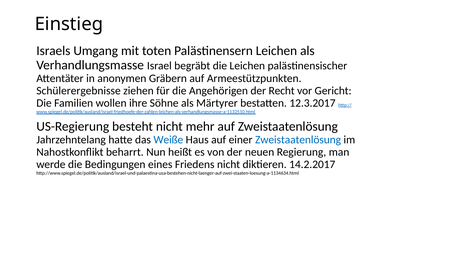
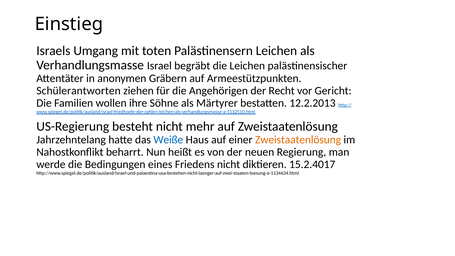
Schülerergebnisse: Schülerergebnisse -> Schülerantworten
12.3.2017: 12.3.2017 -> 12.2.2013
Zweistaatenlösung at (298, 140) colour: blue -> orange
14.2.2017: 14.2.2017 -> 15.2.4017
